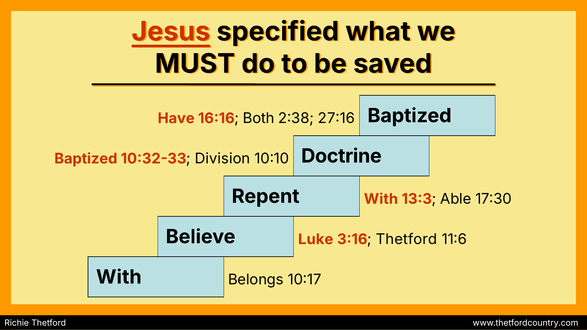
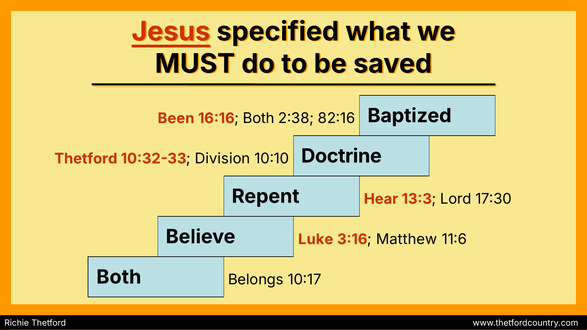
Have: Have -> Been
27:16: 27:16 -> 82:16
Baptized at (86, 159): Baptized -> Thetford
With at (381, 199): With -> Hear
Able: Able -> Lord
3:16 Thetford: Thetford -> Matthew
With at (119, 277): With -> Both
